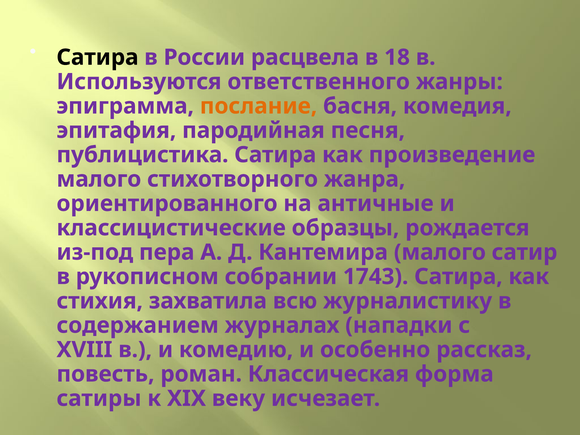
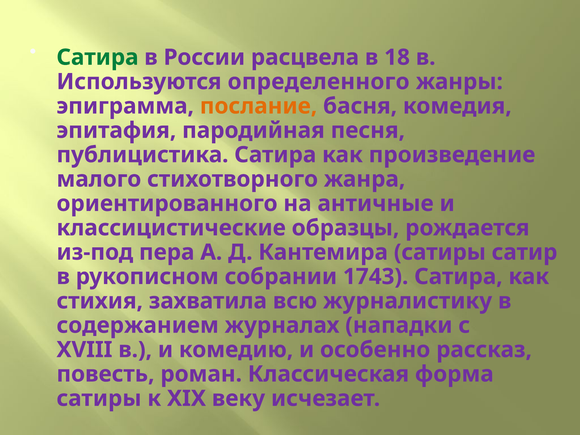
Сатира at (97, 57) colour: black -> green
ответственного: ответственного -> определенного
Кантемира малого: малого -> сатиры
